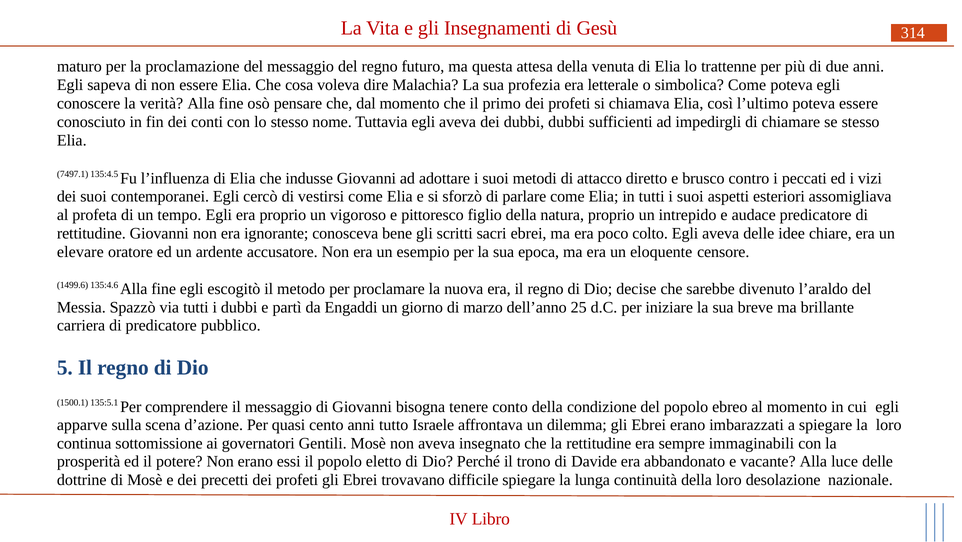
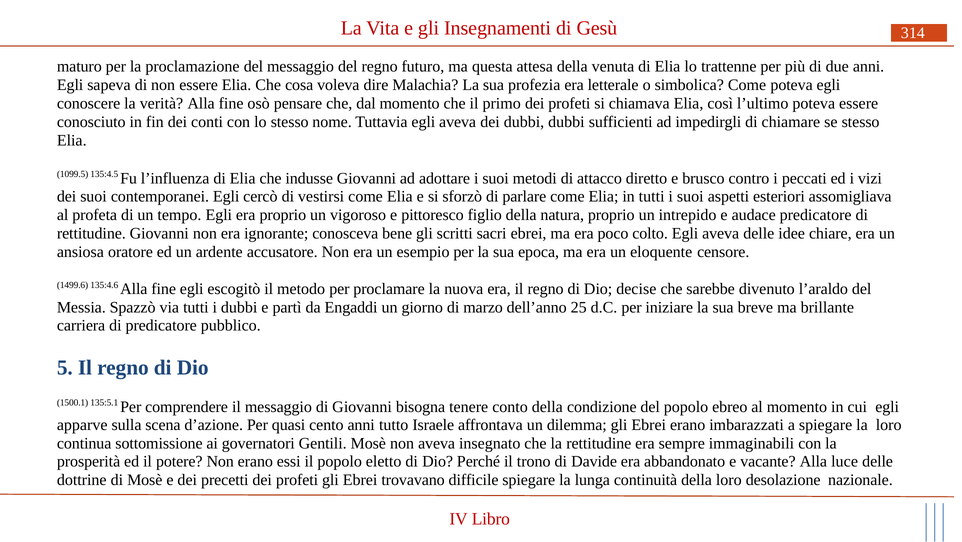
7497.1: 7497.1 -> 1099.5
elevare: elevare -> ansiosa
